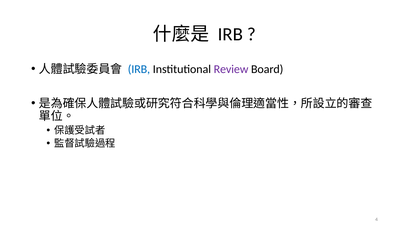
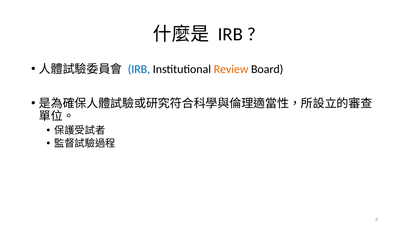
Review colour: purple -> orange
